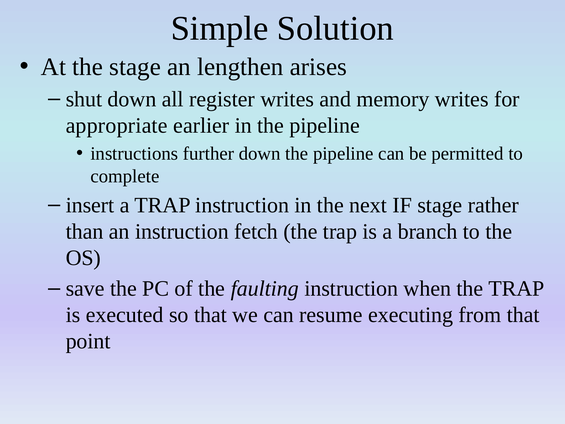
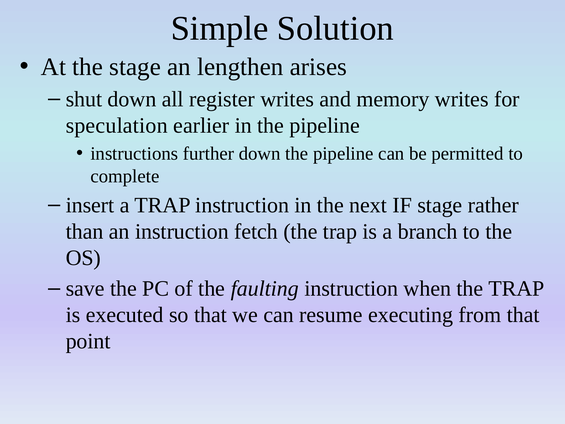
appropriate: appropriate -> speculation
